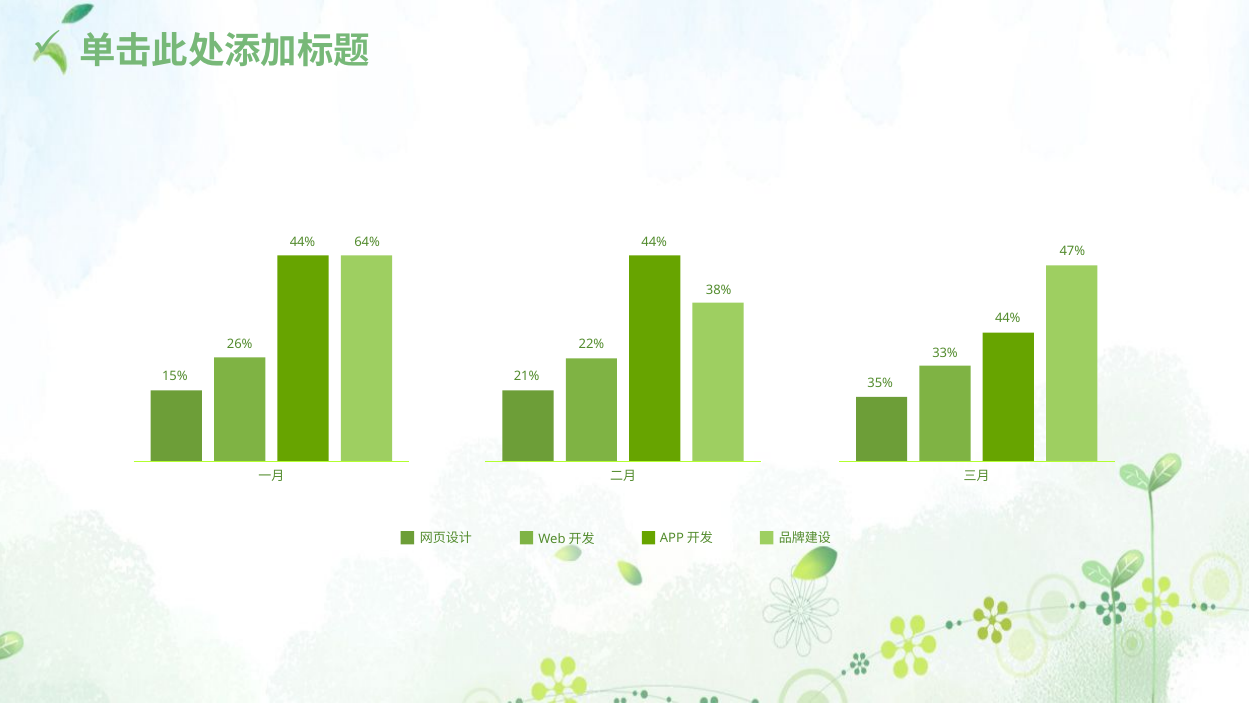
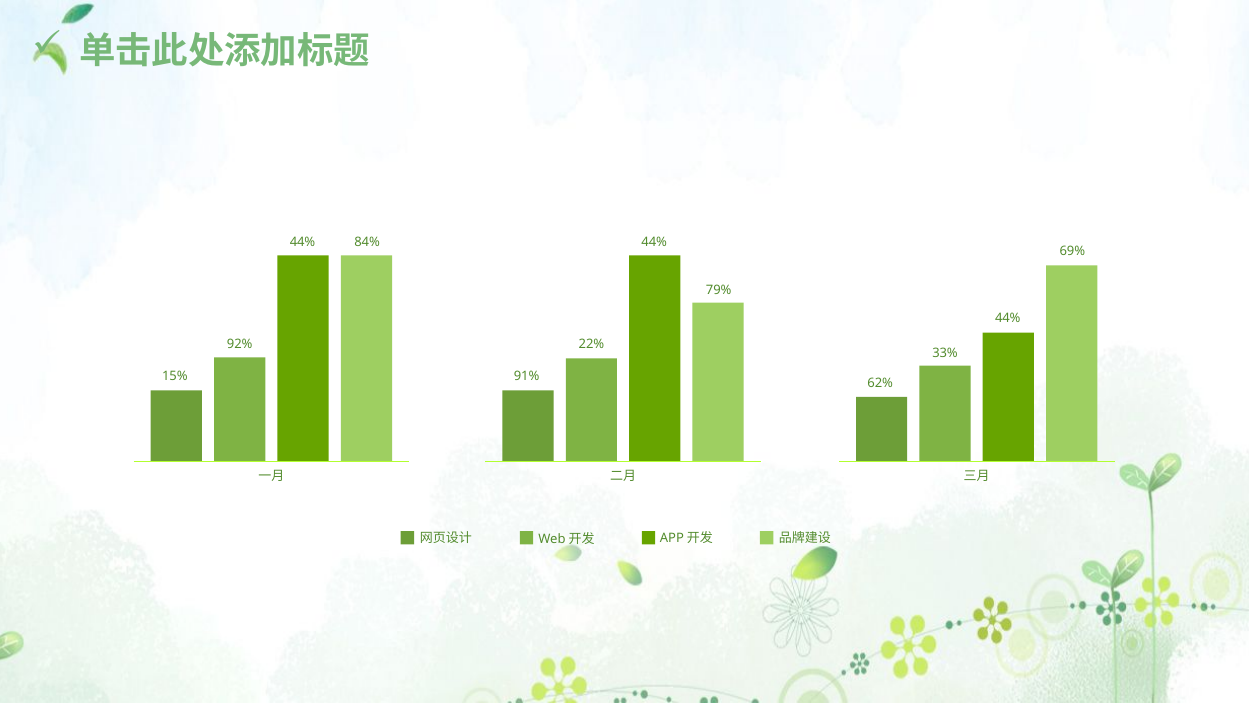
64%: 64% -> 84%
47%: 47% -> 69%
38%: 38% -> 79%
26%: 26% -> 92%
21%: 21% -> 91%
35%: 35% -> 62%
